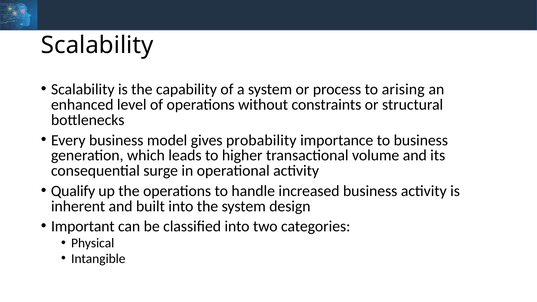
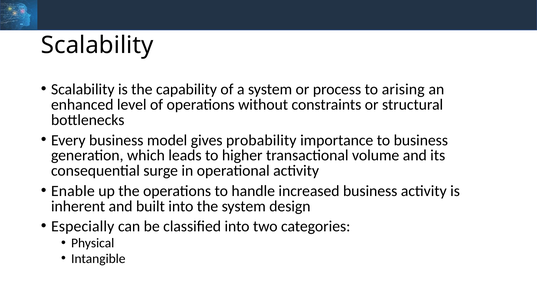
Qualify: Qualify -> Enable
Important: Important -> Especially
